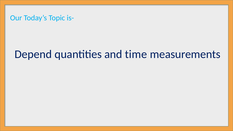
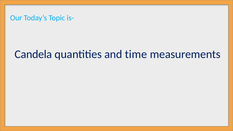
Depend: Depend -> Candela
